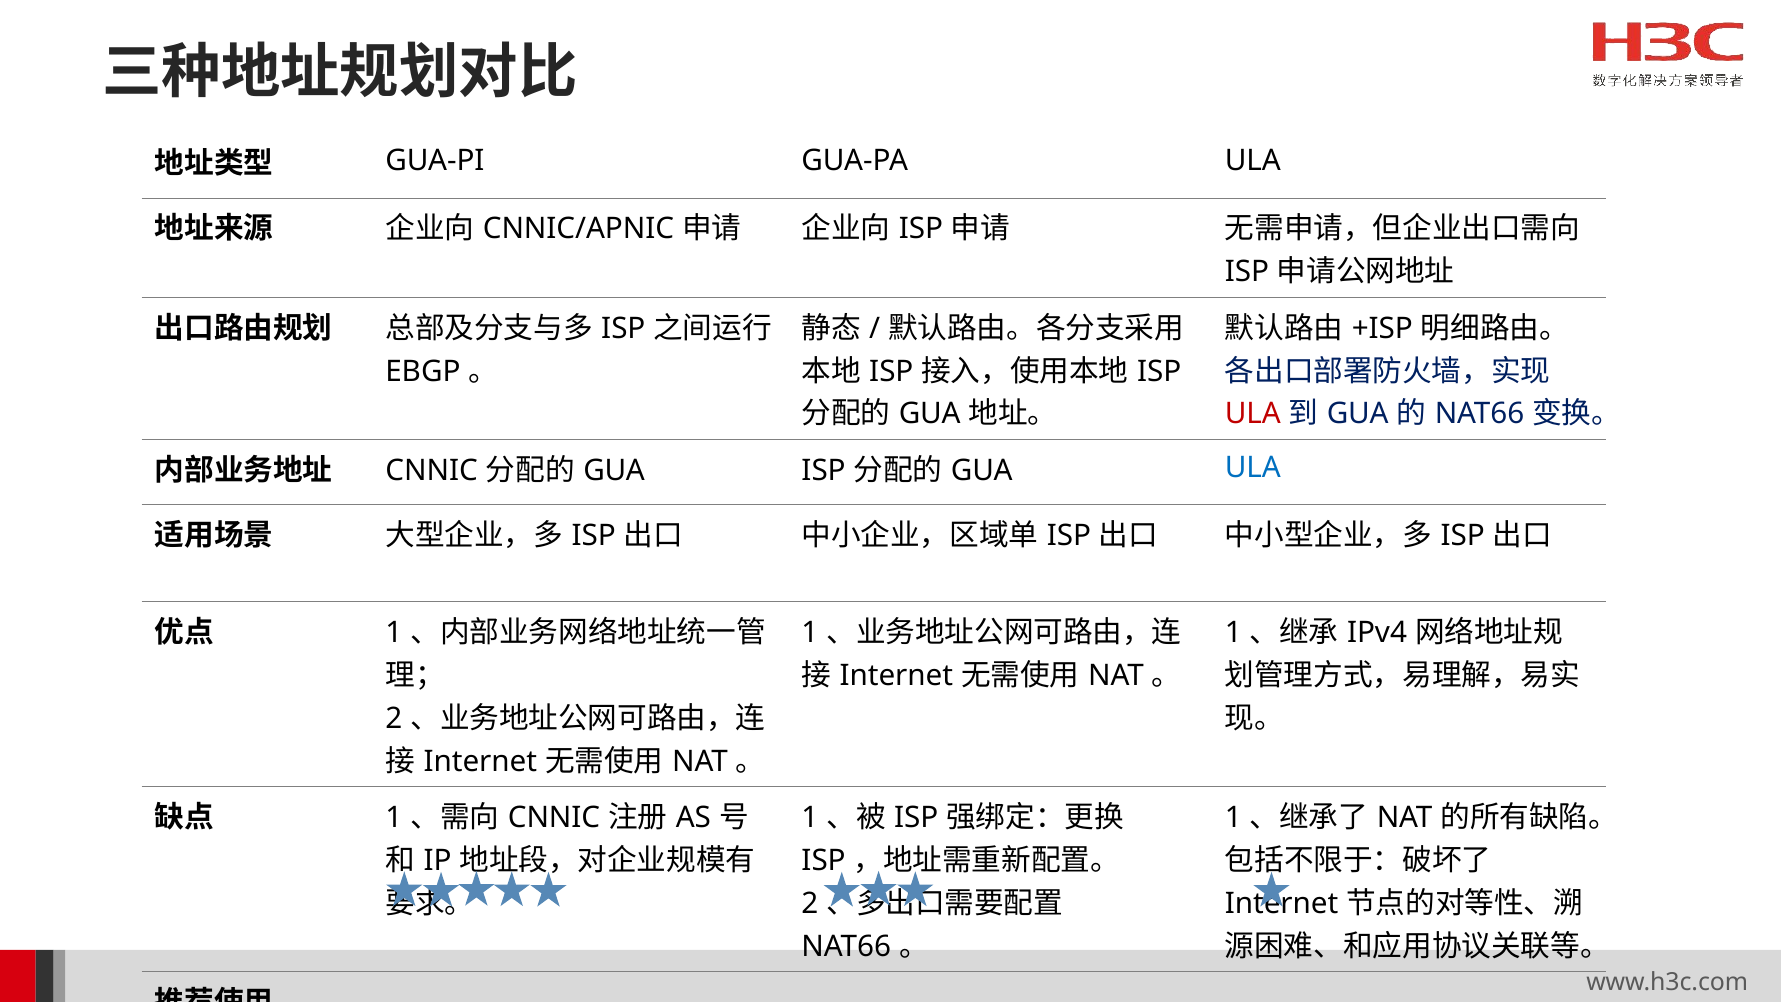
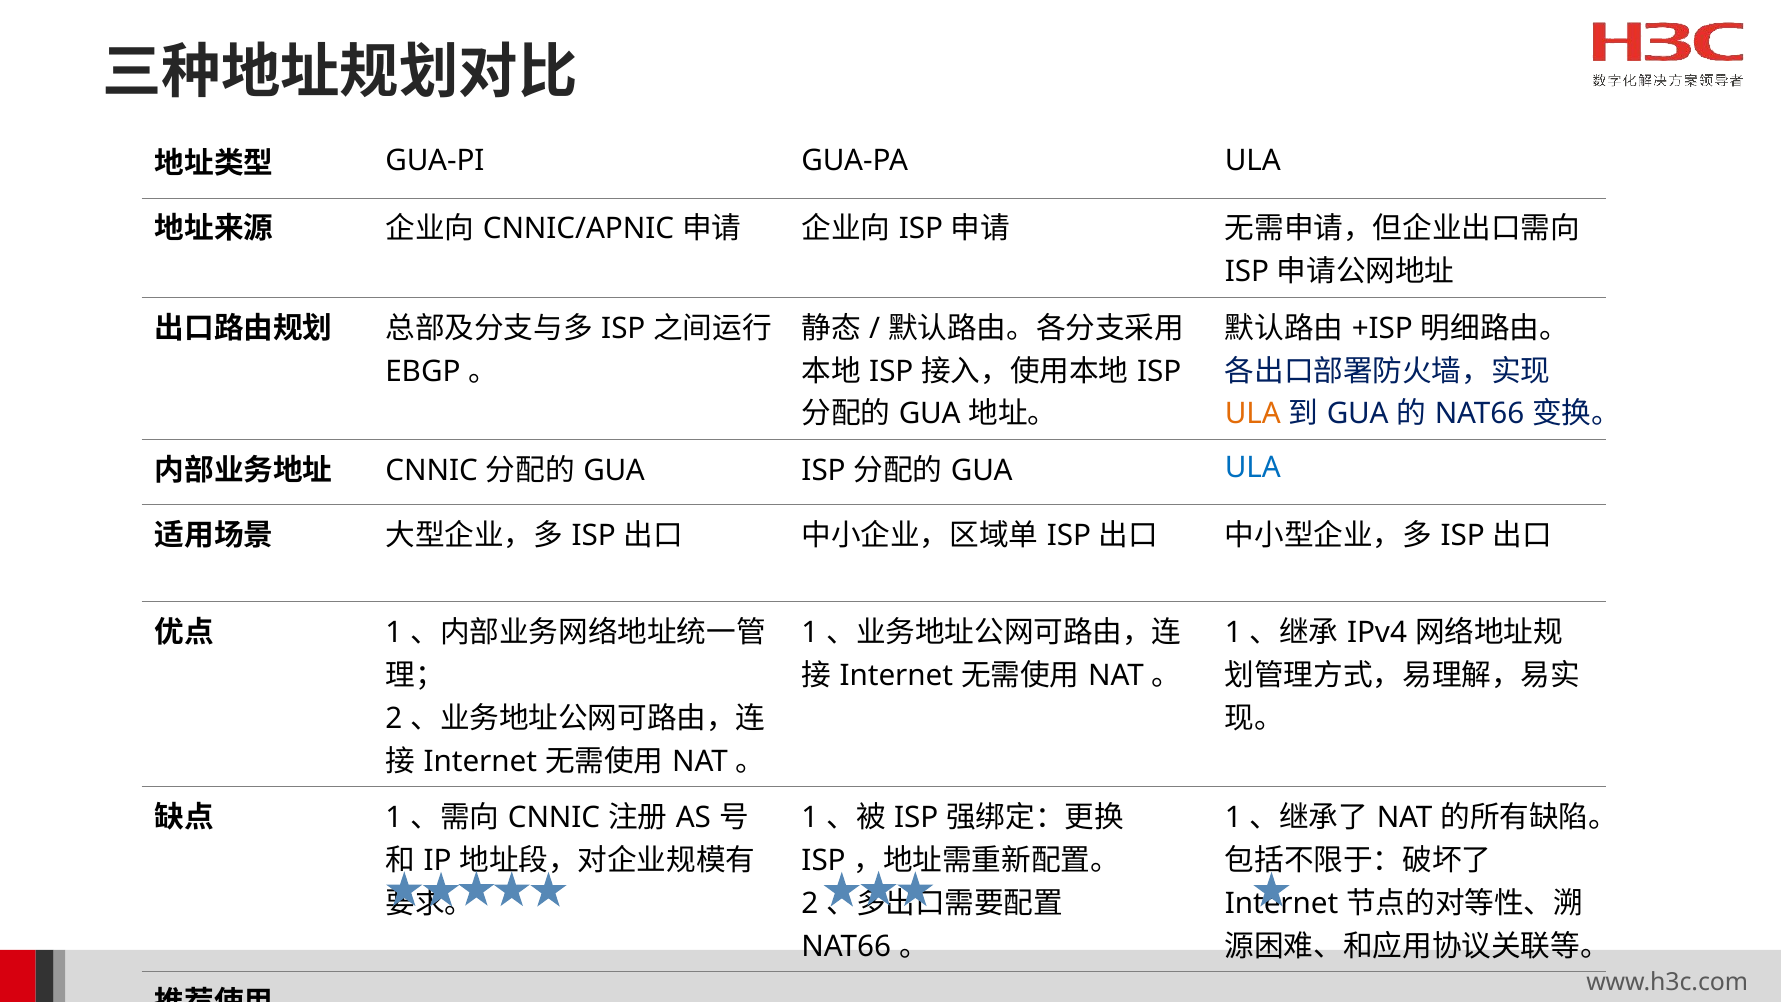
ULA at (1253, 414) colour: red -> orange
